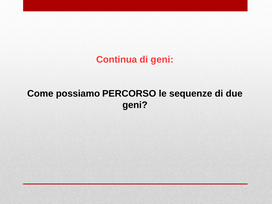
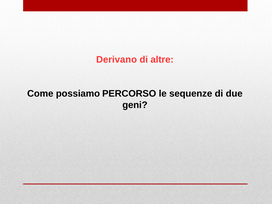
Continua: Continua -> Derivano
di geni: geni -> altre
